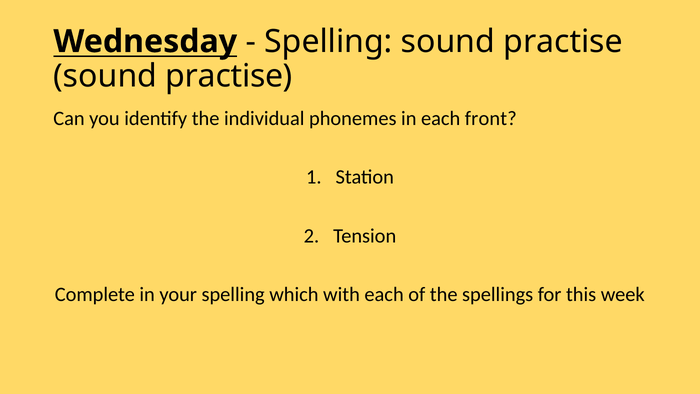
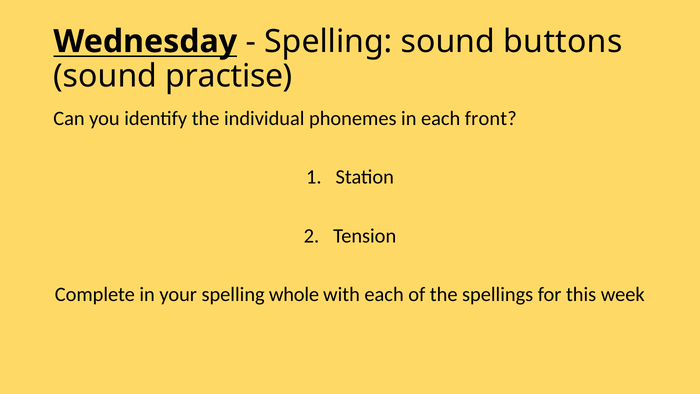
Spelling sound practise: practise -> buttons
which: which -> whole
